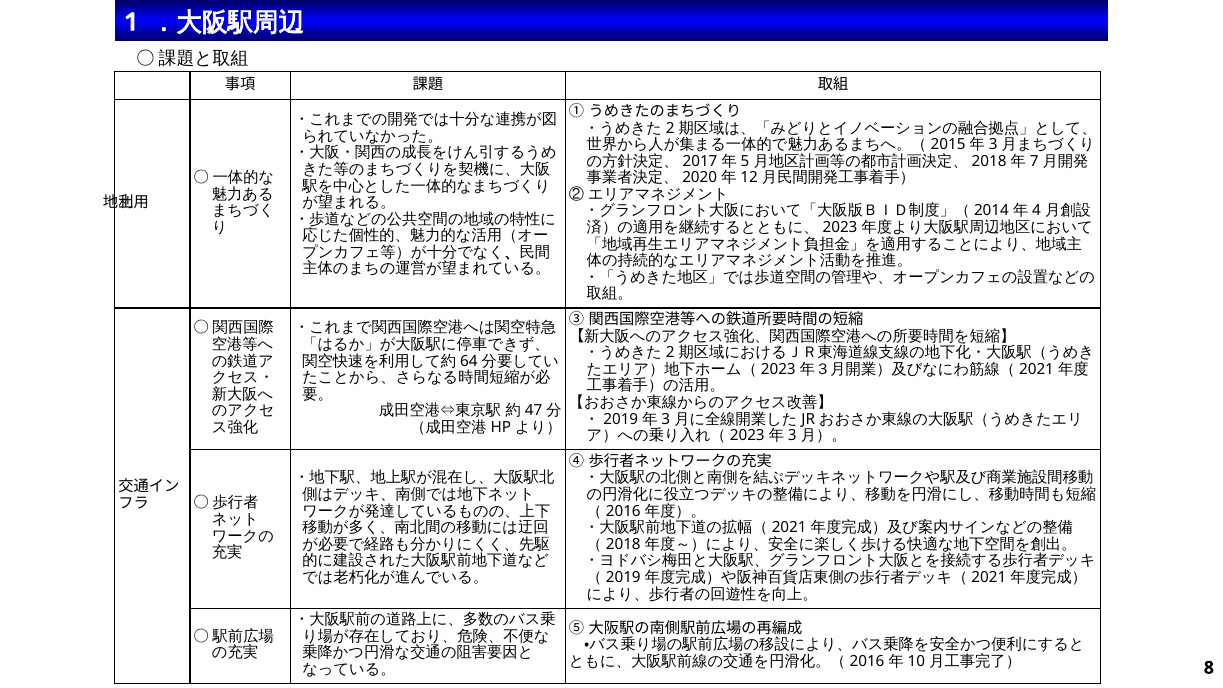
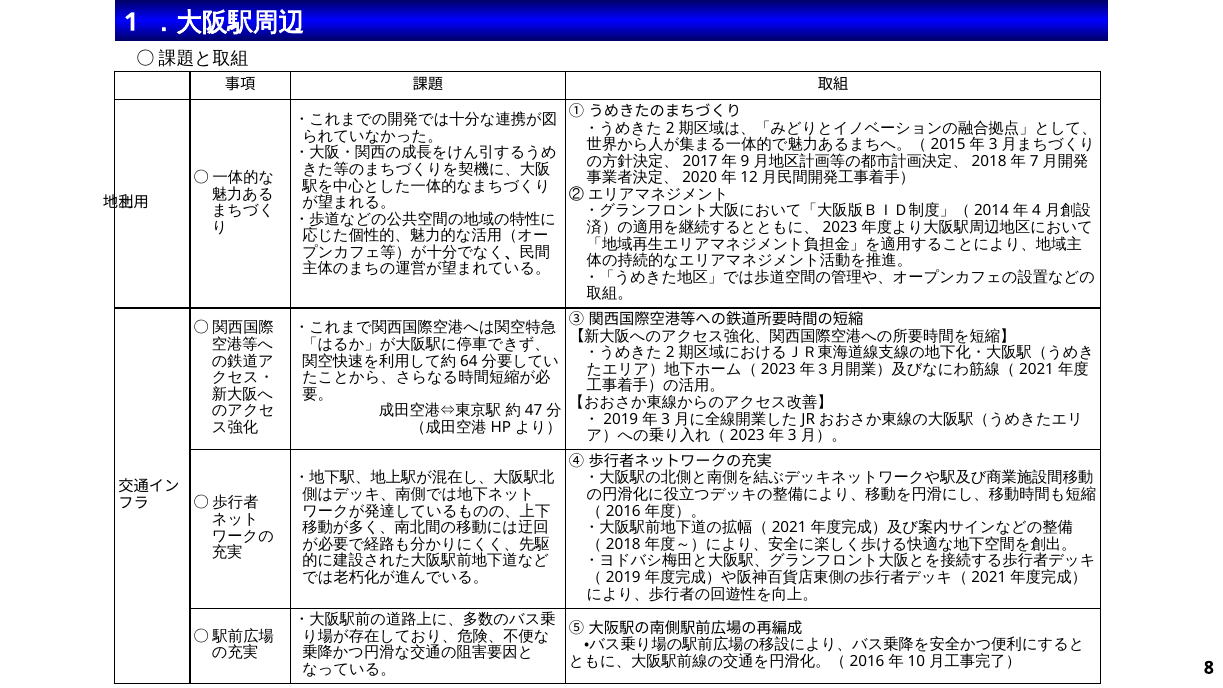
5: 5 -> 9
